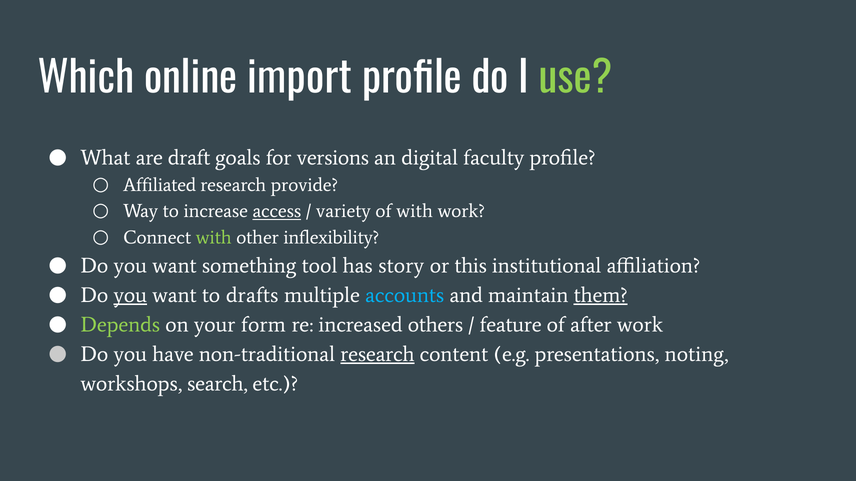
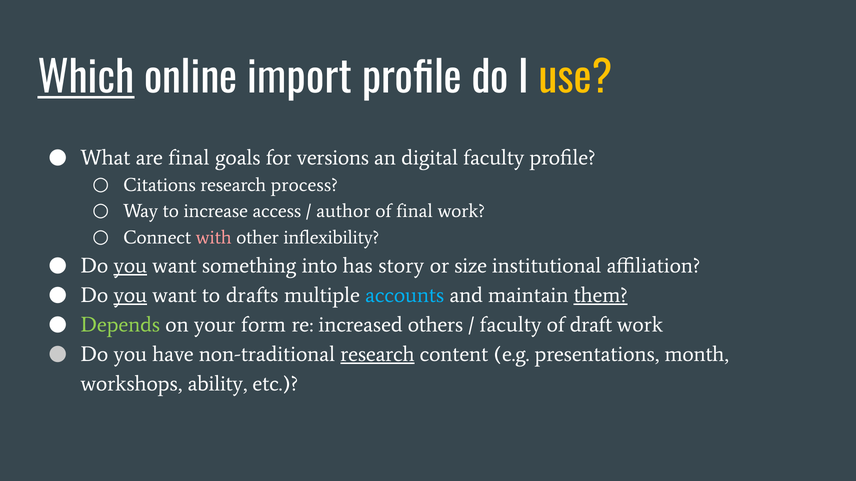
Which underline: none -> present
use colour: light green -> yellow
are draft: draft -> final
Affiliated: Affiliated -> Citations
provide: provide -> process
access underline: present -> none
variety: variety -> author
of with: with -> final
with at (214, 238) colour: light green -> pink
you at (130, 266) underline: none -> present
tool: tool -> into
this: this -> size
feature at (511, 325): feature -> faculty
after: after -> draft
noting: noting -> month
search: search -> ability
